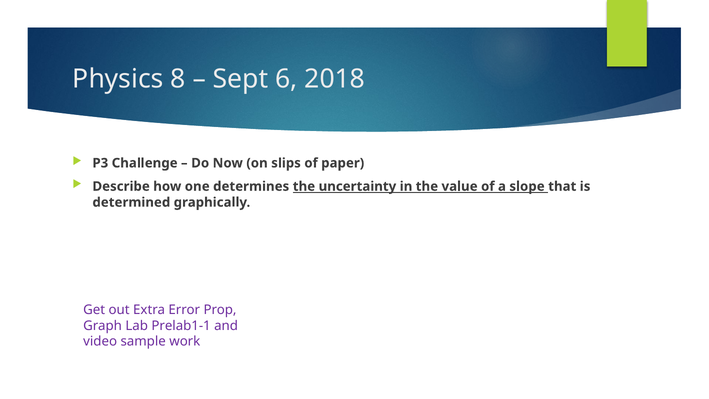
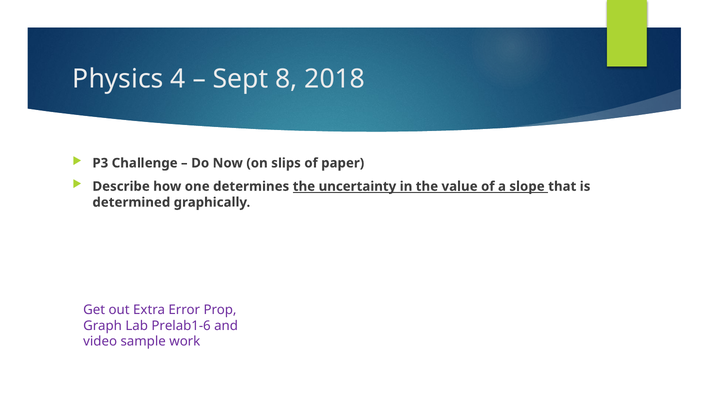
8: 8 -> 4
6: 6 -> 8
Prelab1-1: Prelab1-1 -> Prelab1-6
